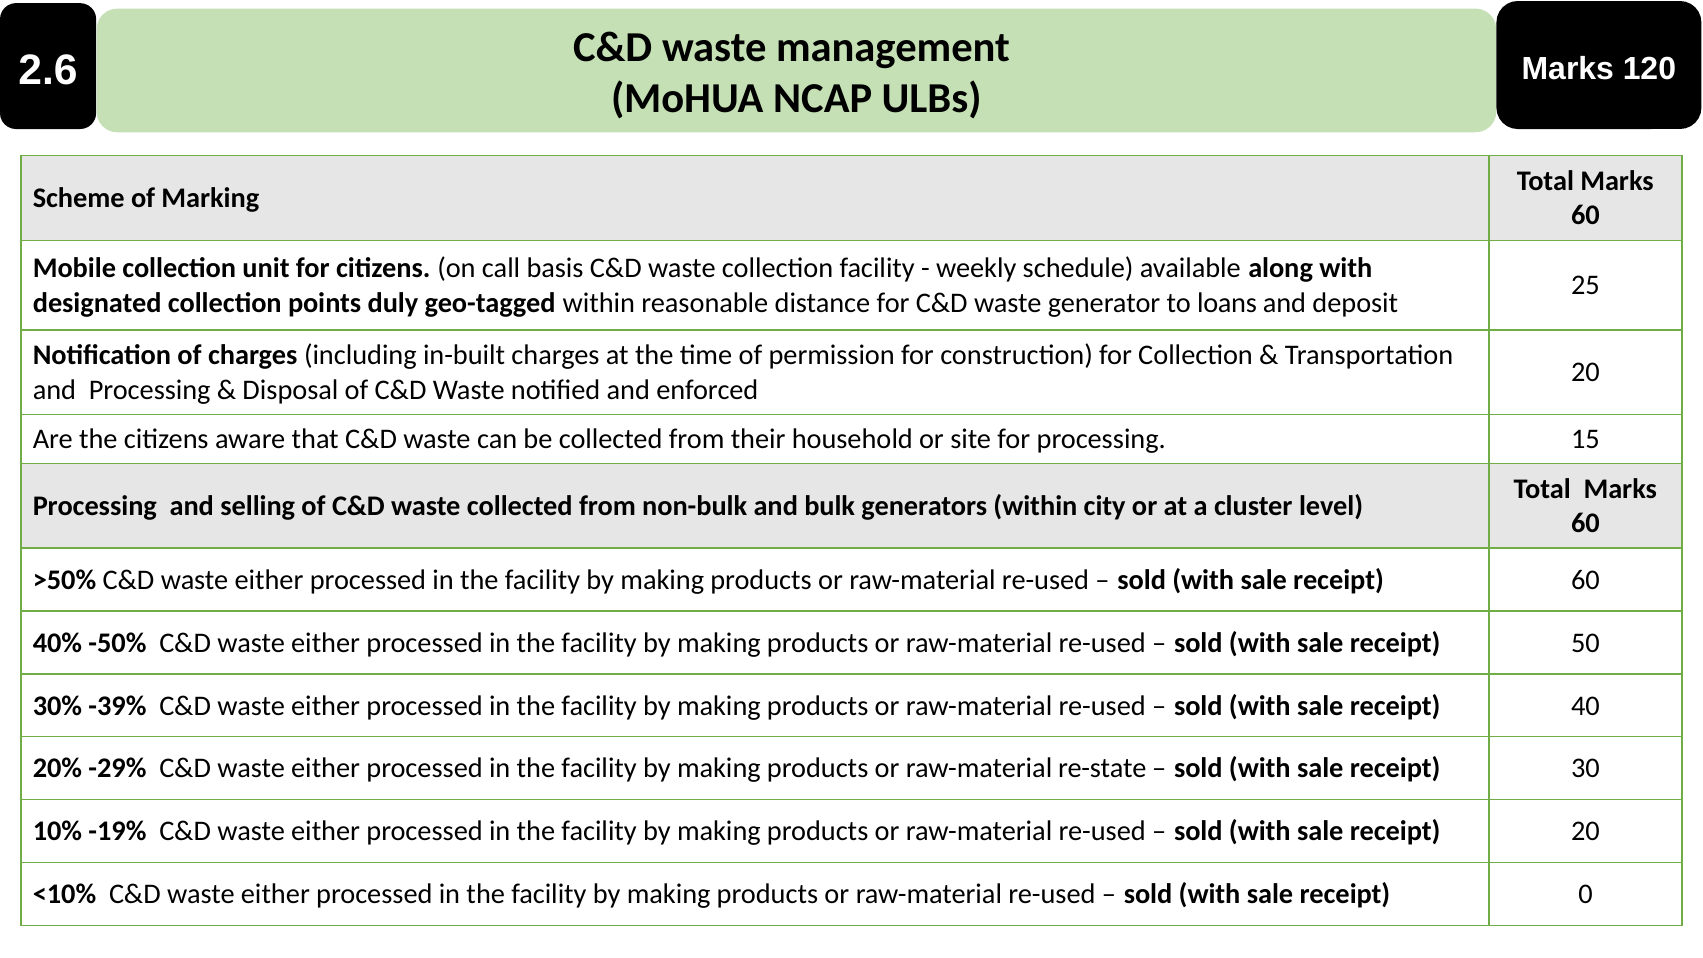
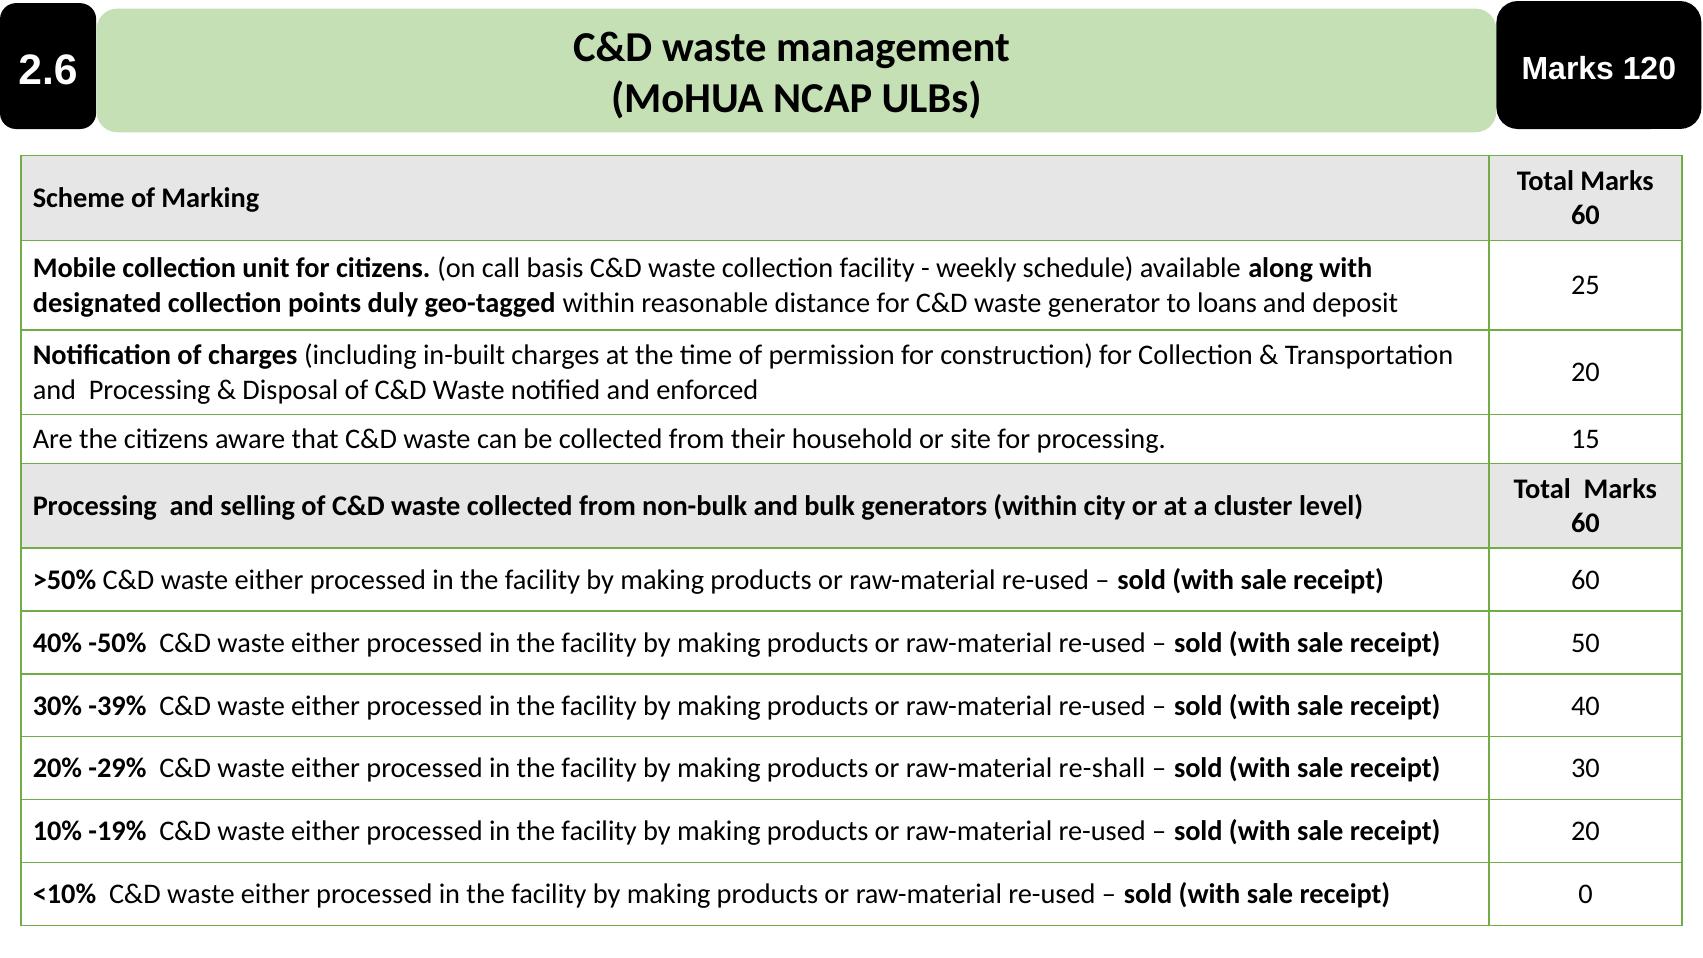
re-state: re-state -> re-shall
